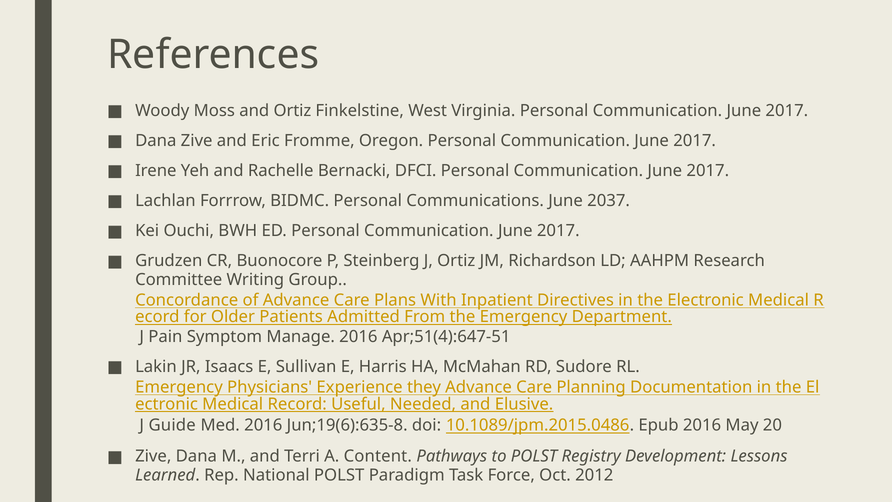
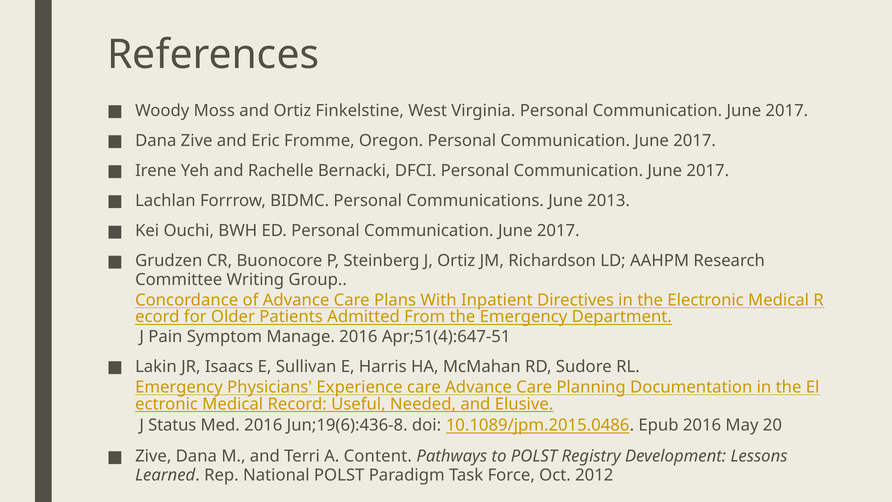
2037: 2037 -> 2013
Experience they: they -> care
Guide: Guide -> Status
Jun;19(6):635-8: Jun;19(6):635-8 -> Jun;19(6):436-8
